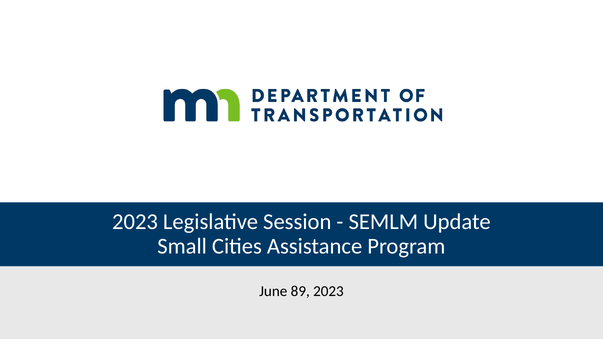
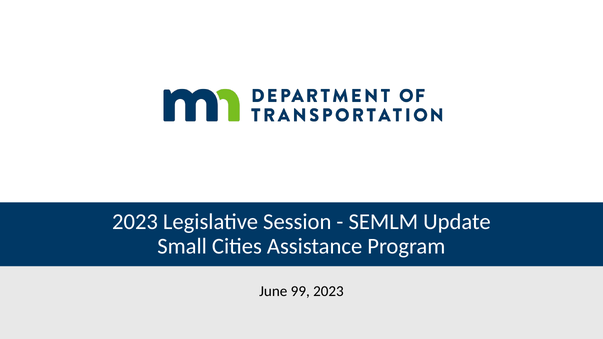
89: 89 -> 99
